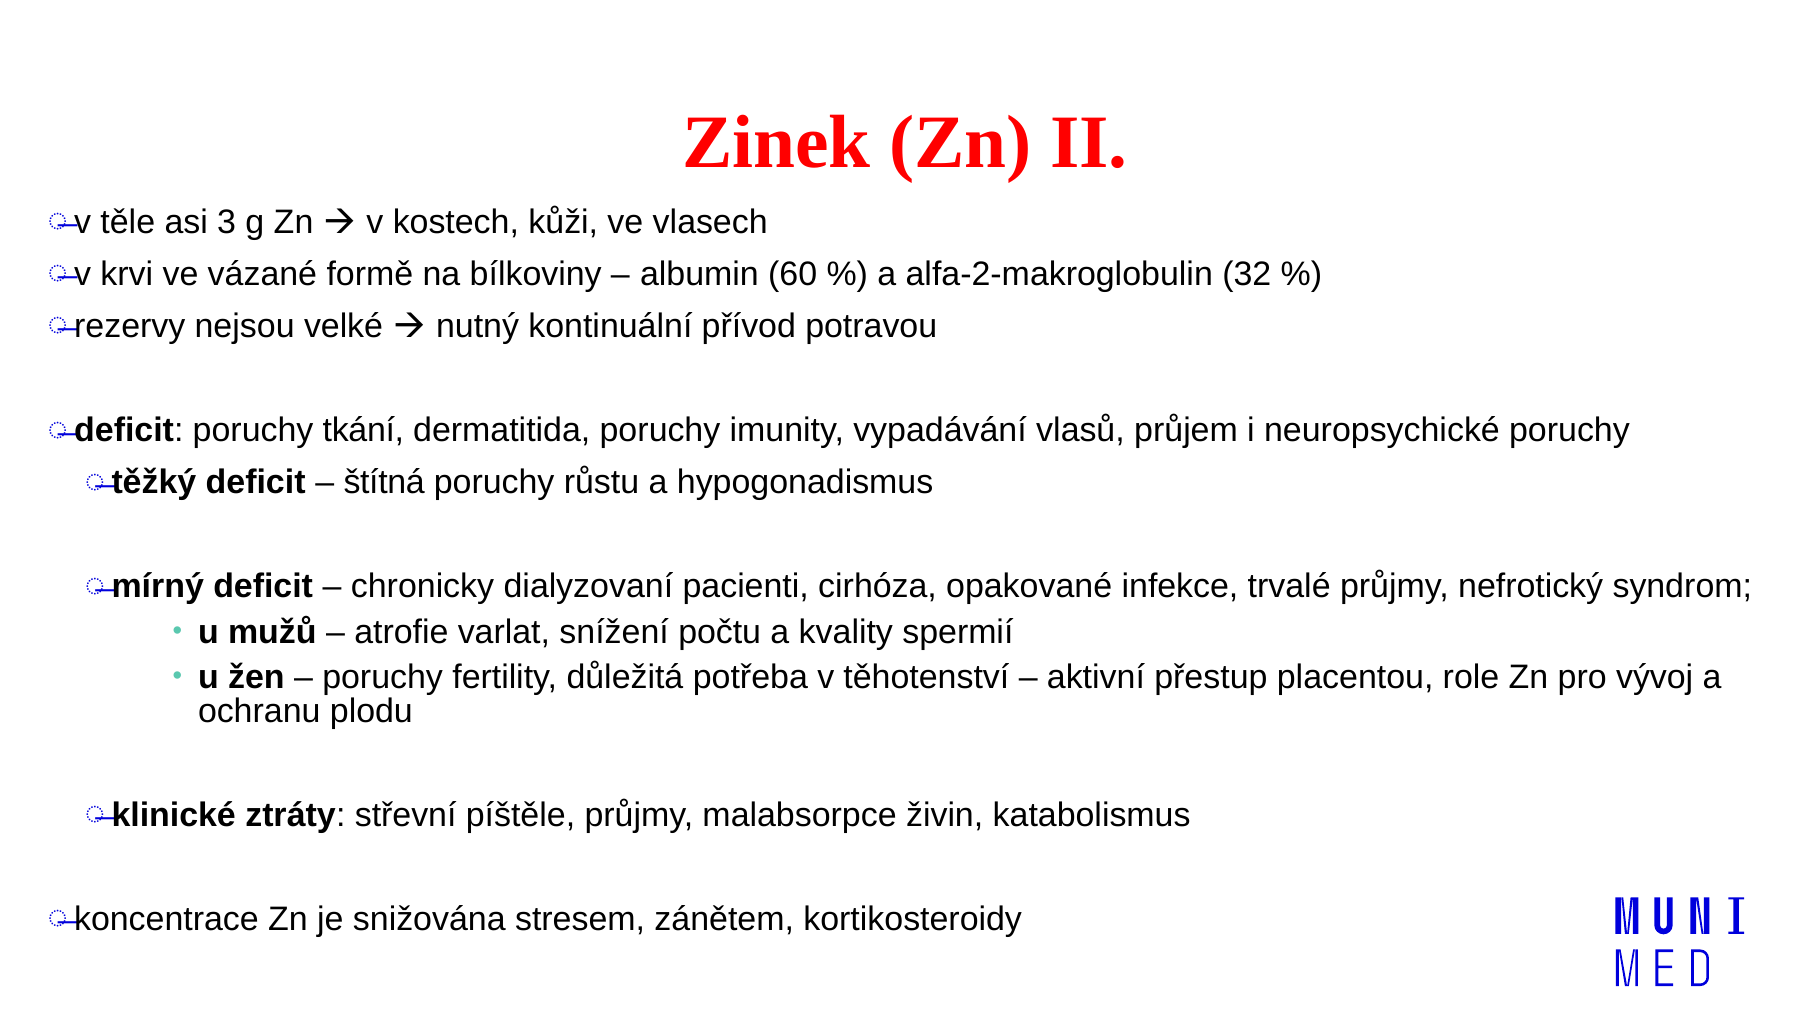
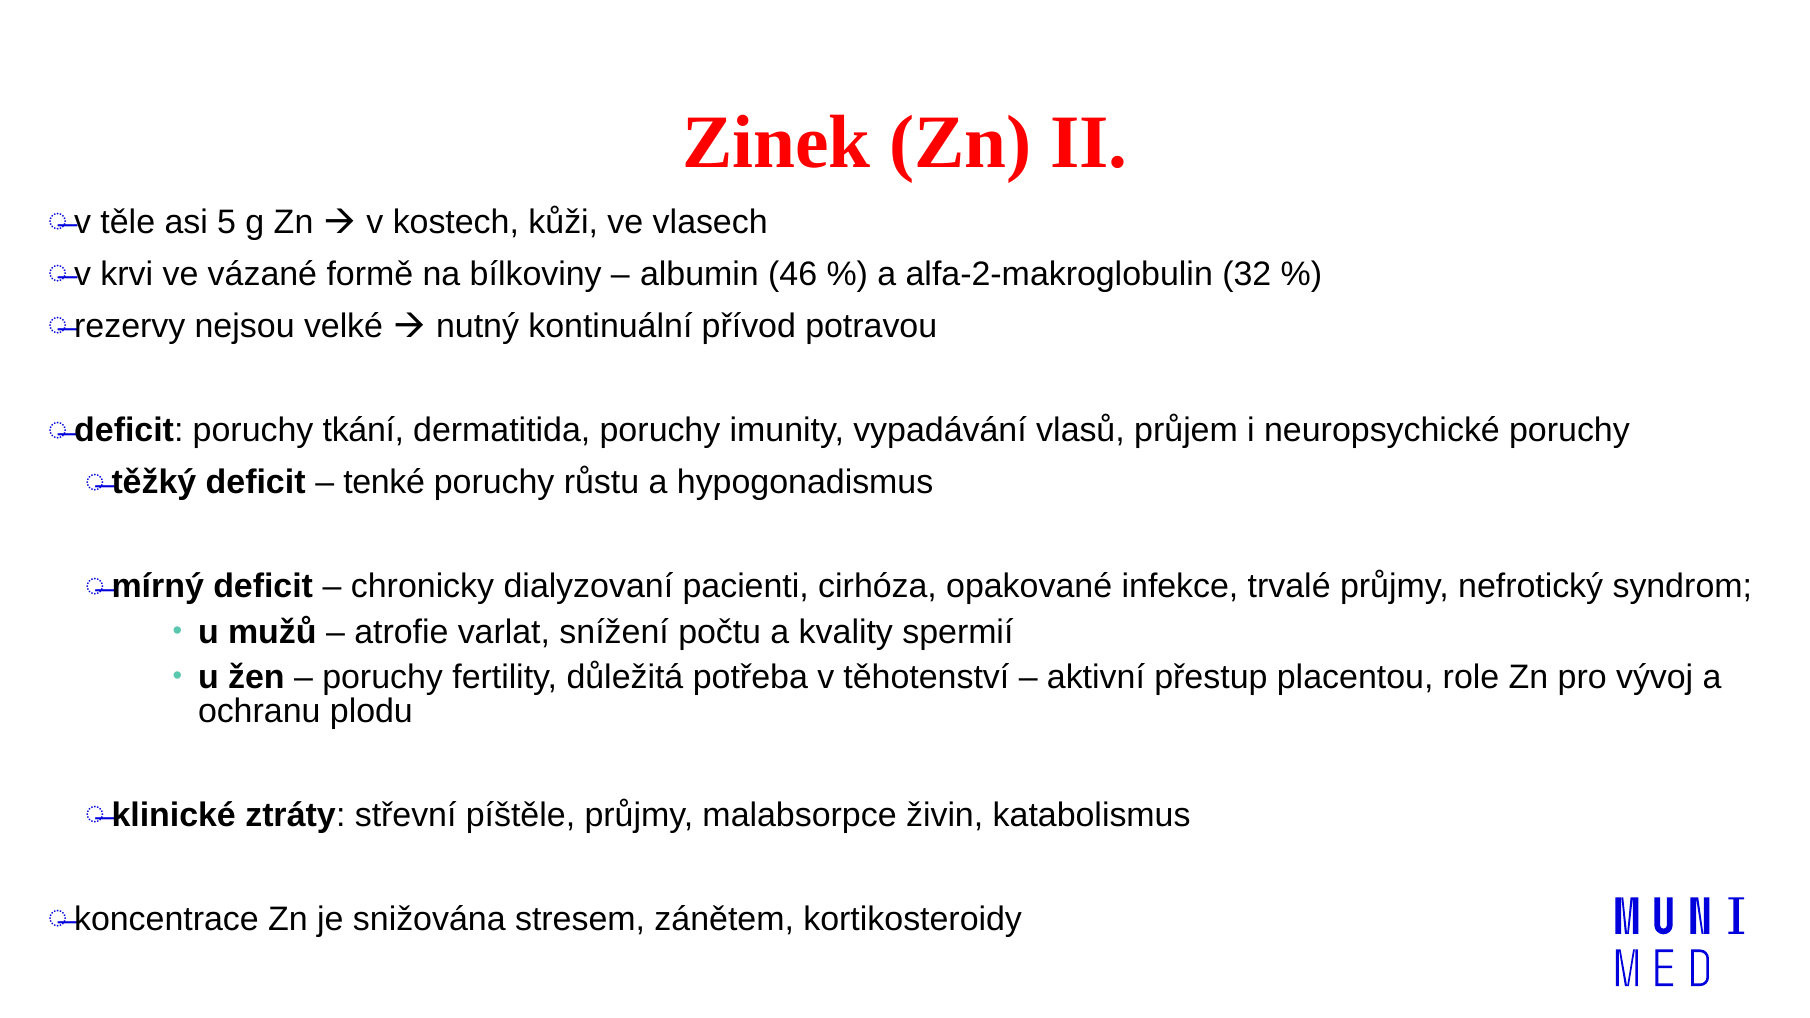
3: 3 -> 5
60: 60 -> 46
štítná: štítná -> tenké
